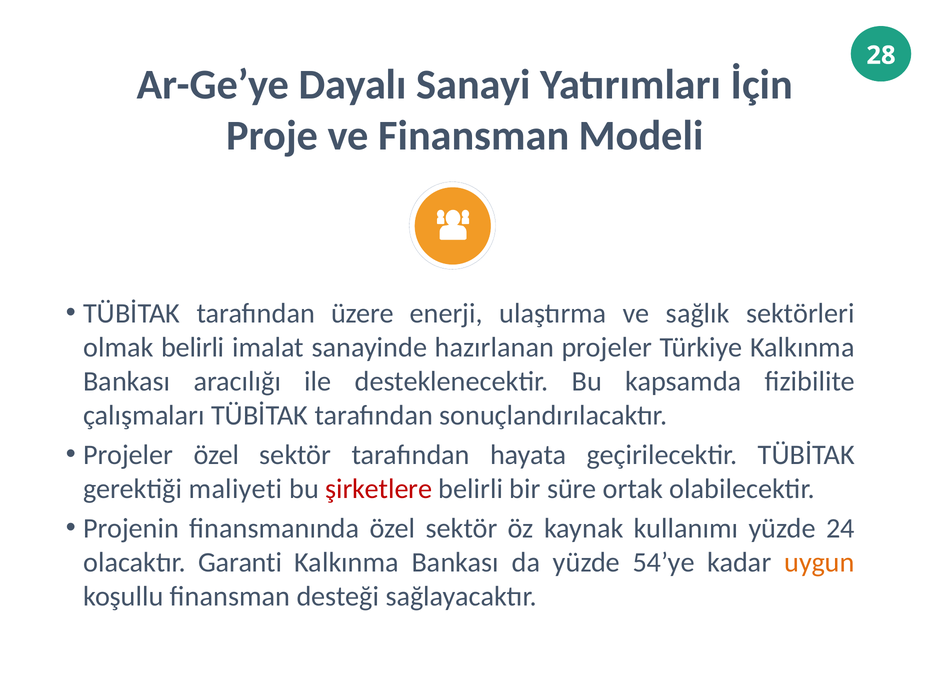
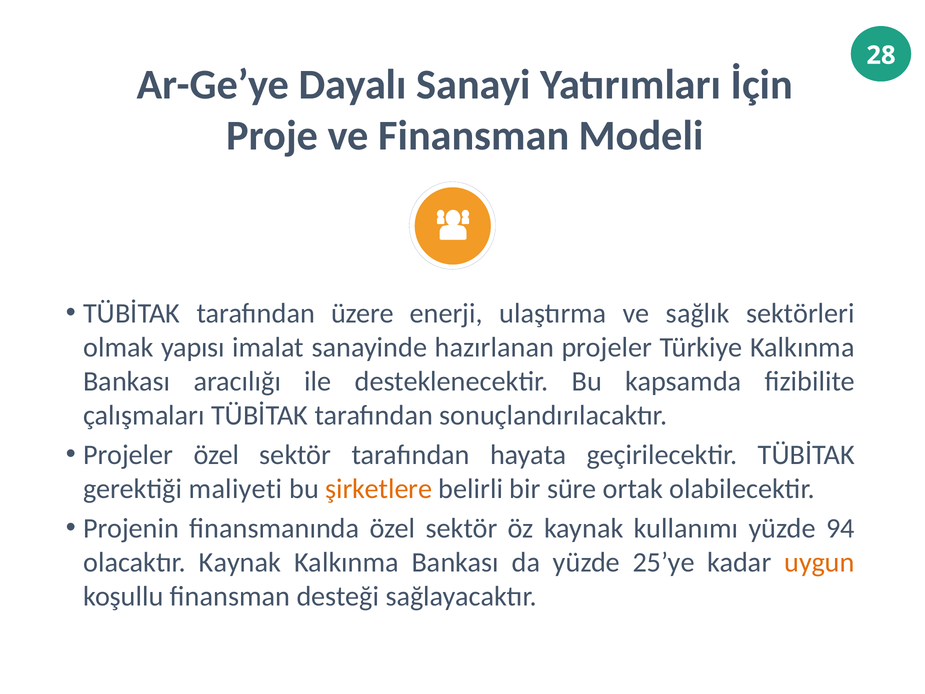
olmak belirli: belirli -> yapısı
şirketlere colour: red -> orange
24: 24 -> 94
olacaktır Garanti: Garanti -> Kaynak
54’ye: 54’ye -> 25’ye
